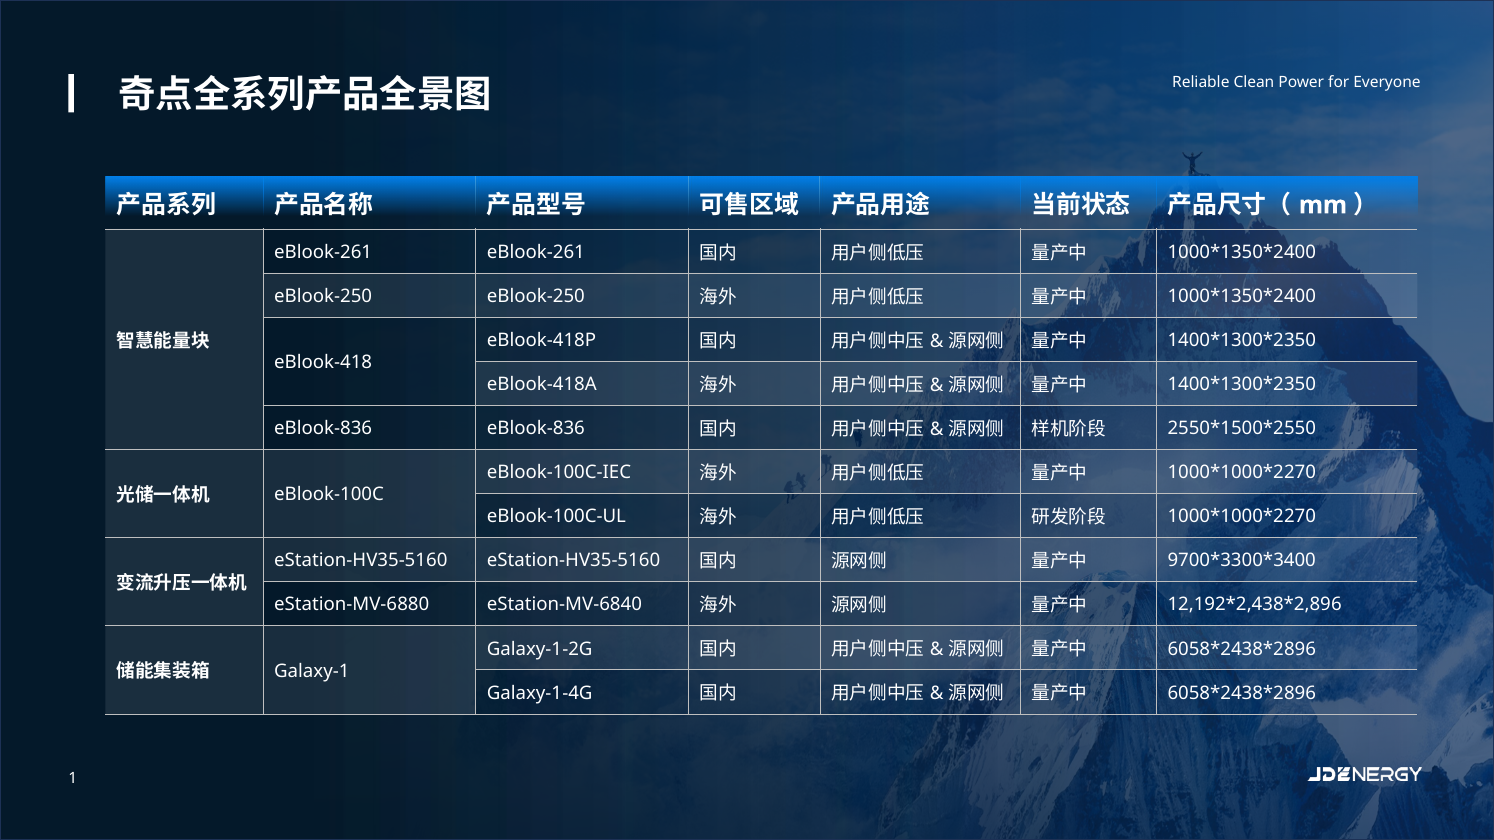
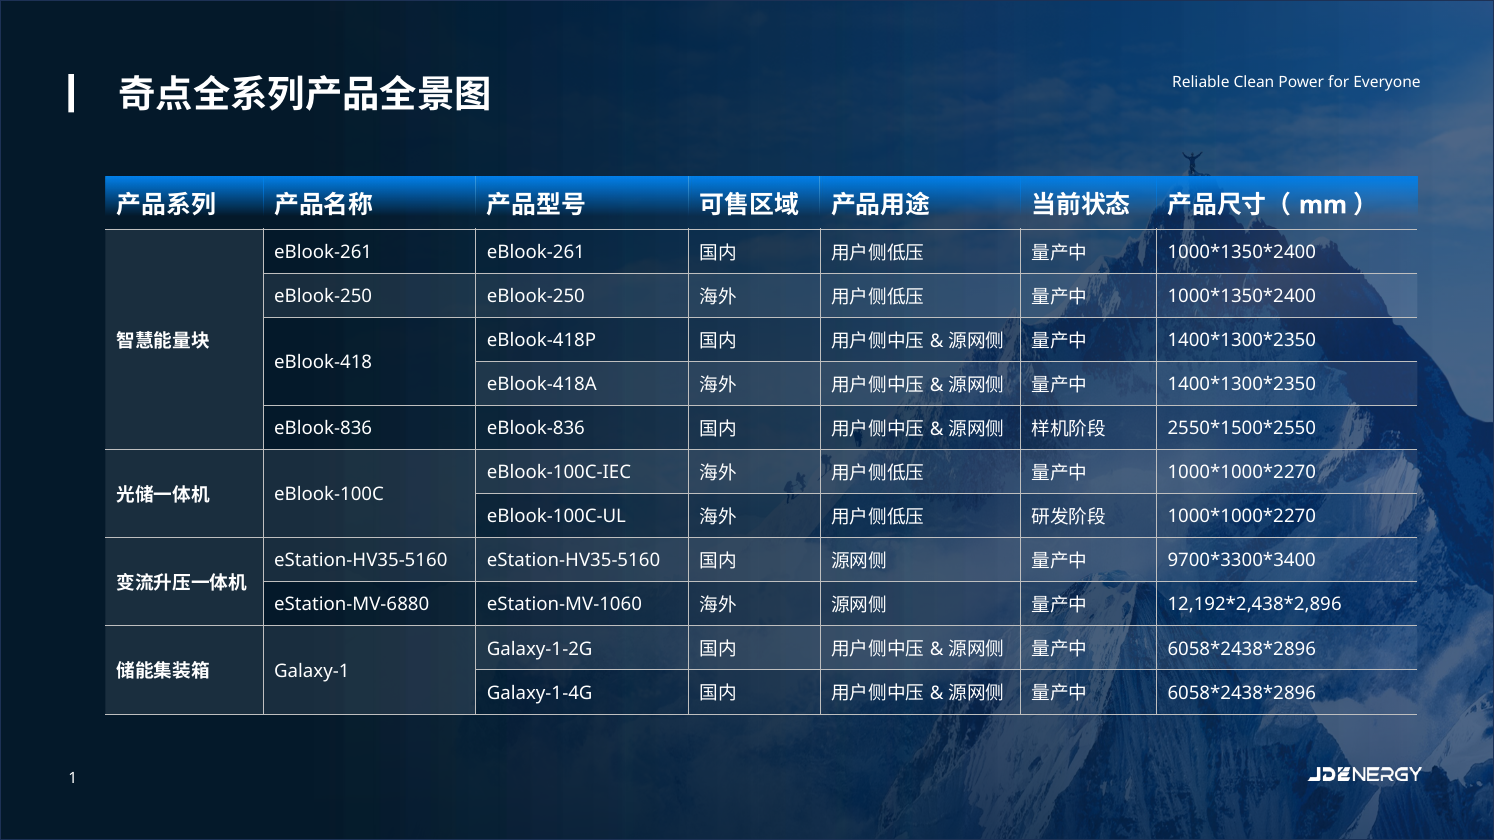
eStation-MV-6840: eStation-MV-6840 -> eStation-MV-1060
